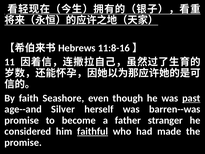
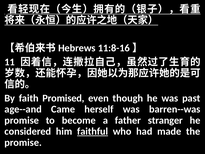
Seashore: Seashore -> Promised
past underline: present -> none
Silver: Silver -> Came
